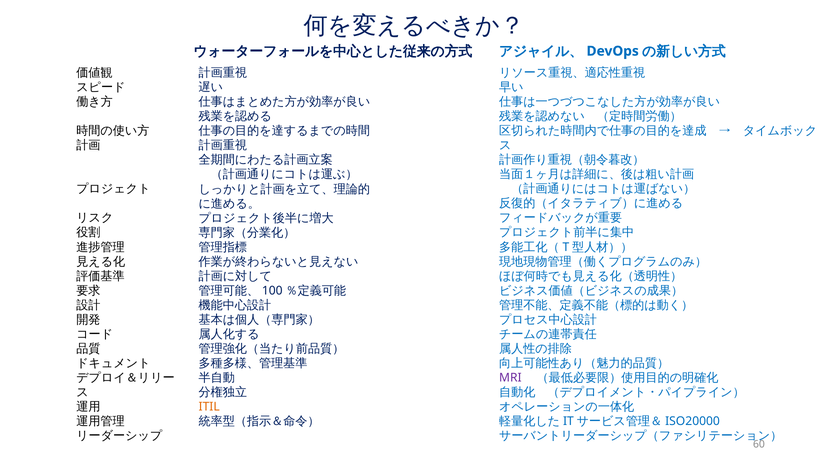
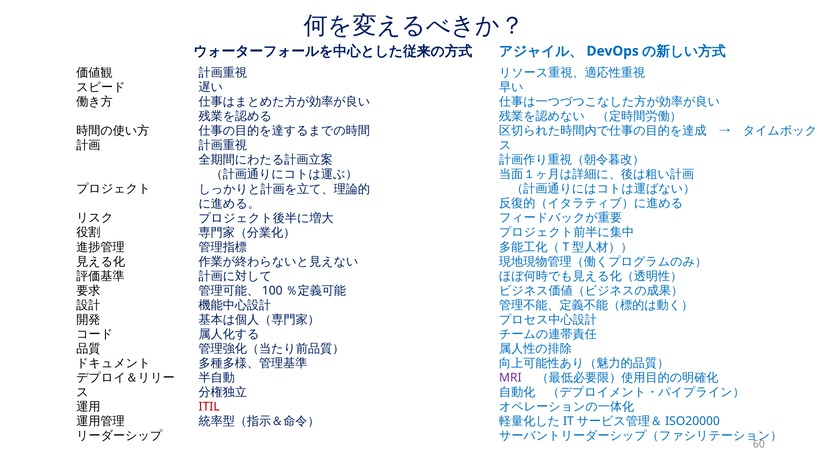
ITIL colour: orange -> red
